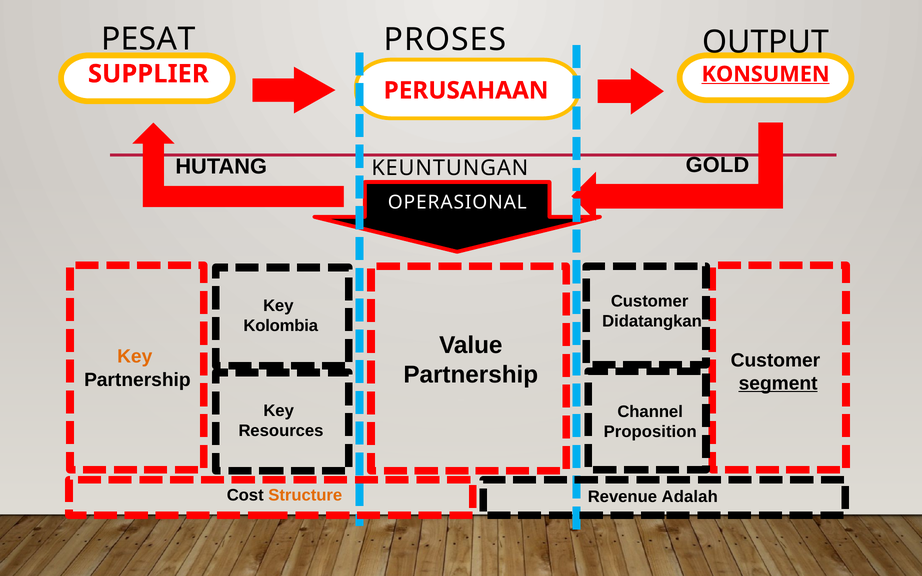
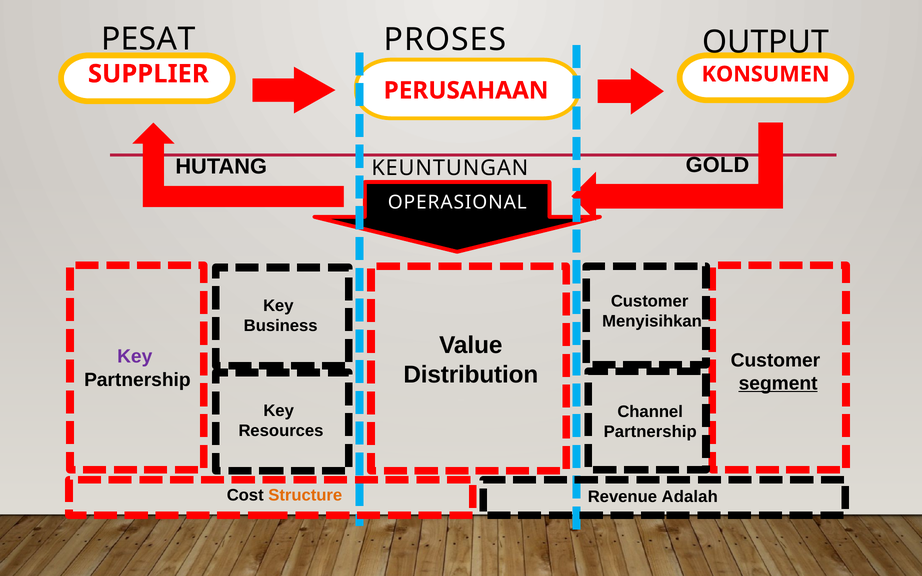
KONSUMEN underline: present -> none
Didatangkan: Didatangkan -> Menyisihkan
Kolombia: Kolombia -> Business
Key at (135, 357) colour: orange -> purple
Partnership at (471, 375): Partnership -> Distribution
Proposition at (650, 432): Proposition -> Partnership
